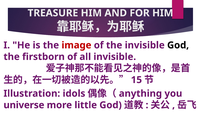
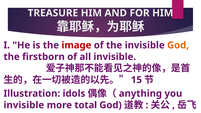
God at (178, 45) colour: black -> orange
universe at (24, 105): universe -> invisible
little: little -> total
